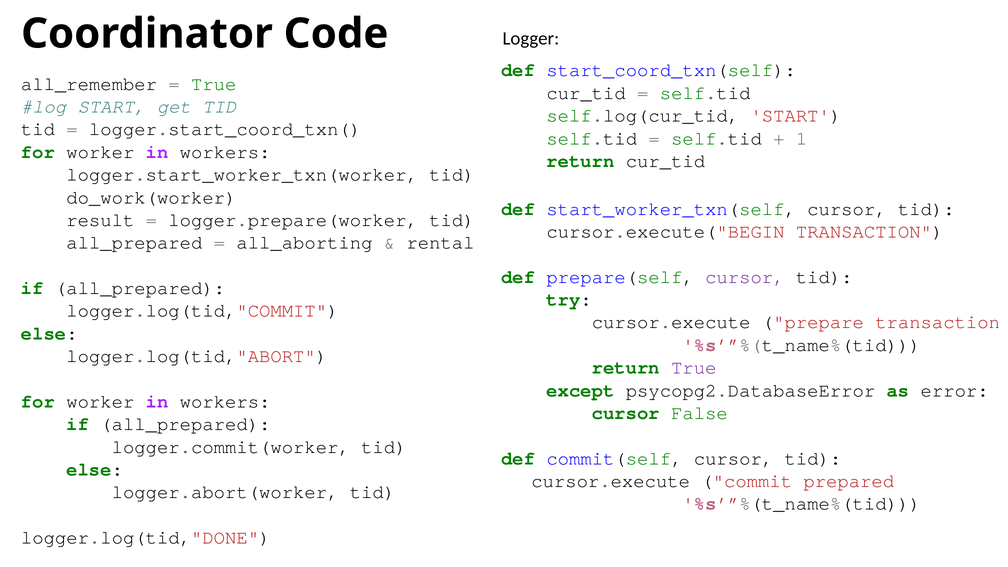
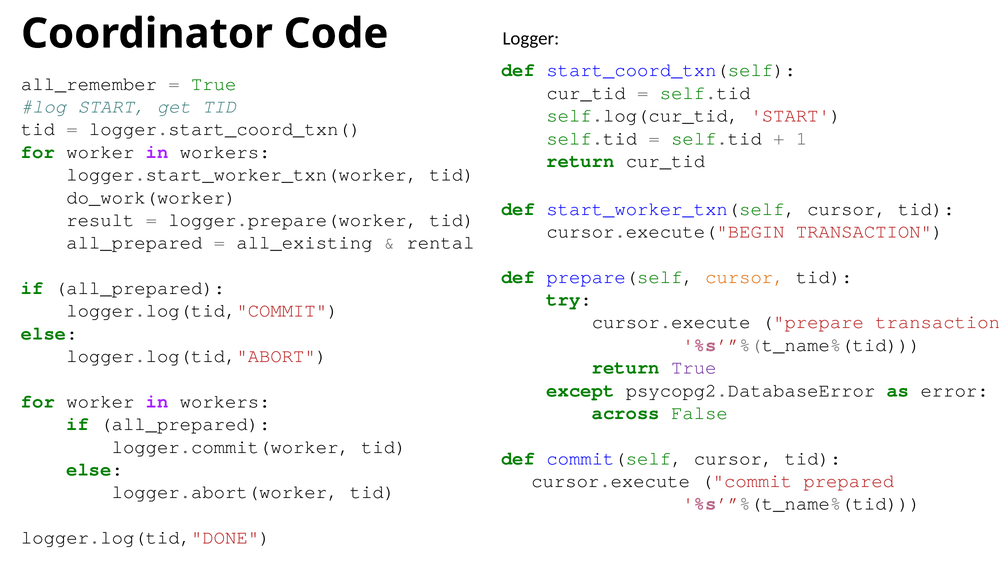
all_aborting: all_aborting -> all_existing
cursor at (745, 277) colour: purple -> orange
cursor at (626, 413): cursor -> across
